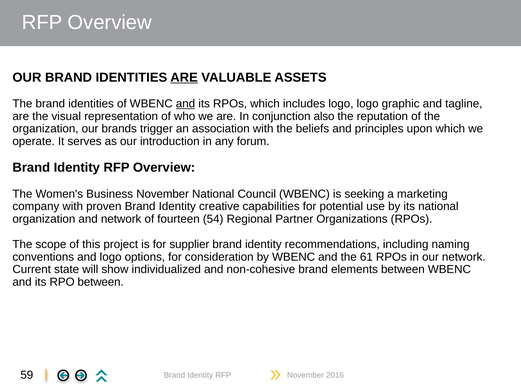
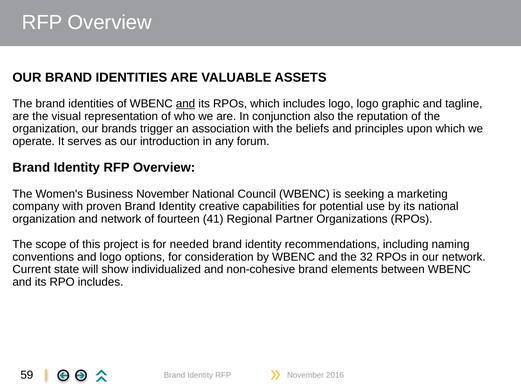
ARE at (184, 77) underline: present -> none
54: 54 -> 41
supplier: supplier -> needed
61: 61 -> 32
RPO between: between -> includes
